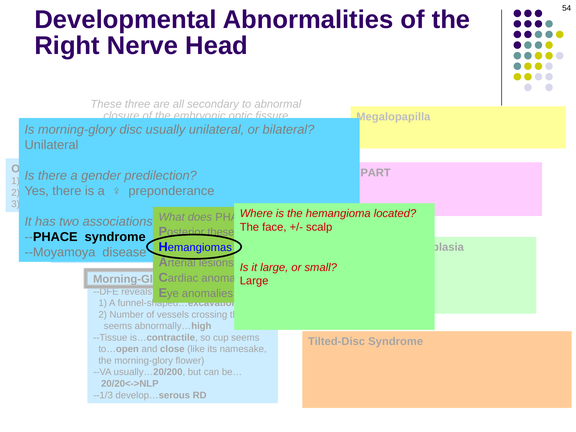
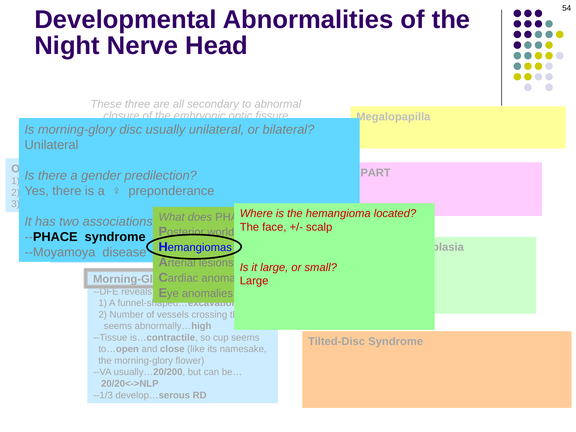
Right: Right -> Night
Posterior these: these -> world
